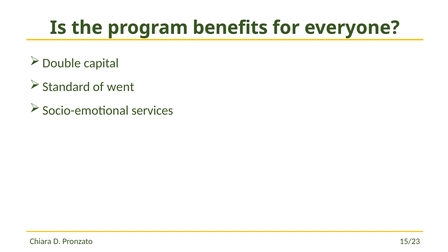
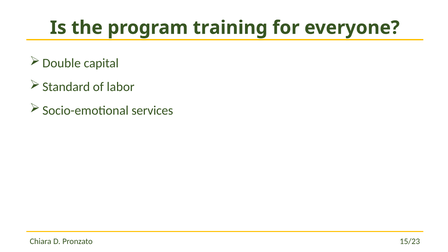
benefits: benefits -> training
went: went -> labor
